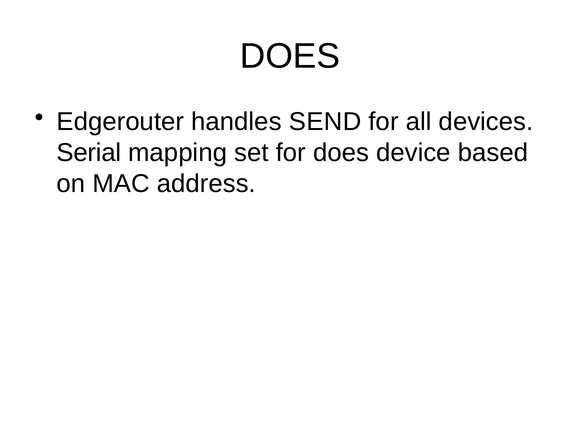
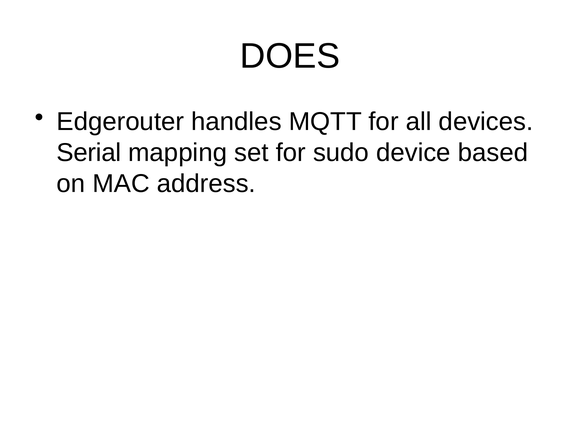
SEND: SEND -> MQTT
for does: does -> sudo
